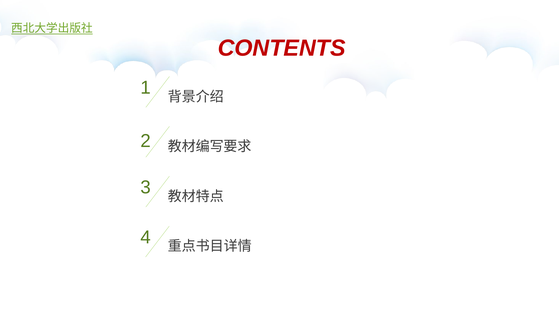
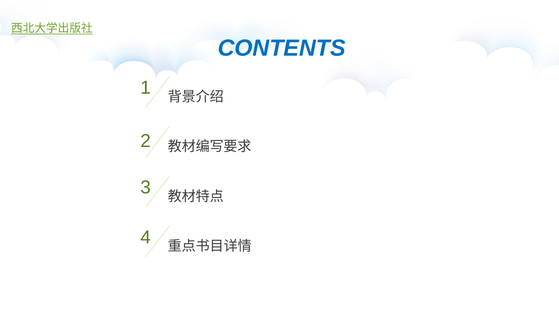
CONTENTS colour: red -> blue
